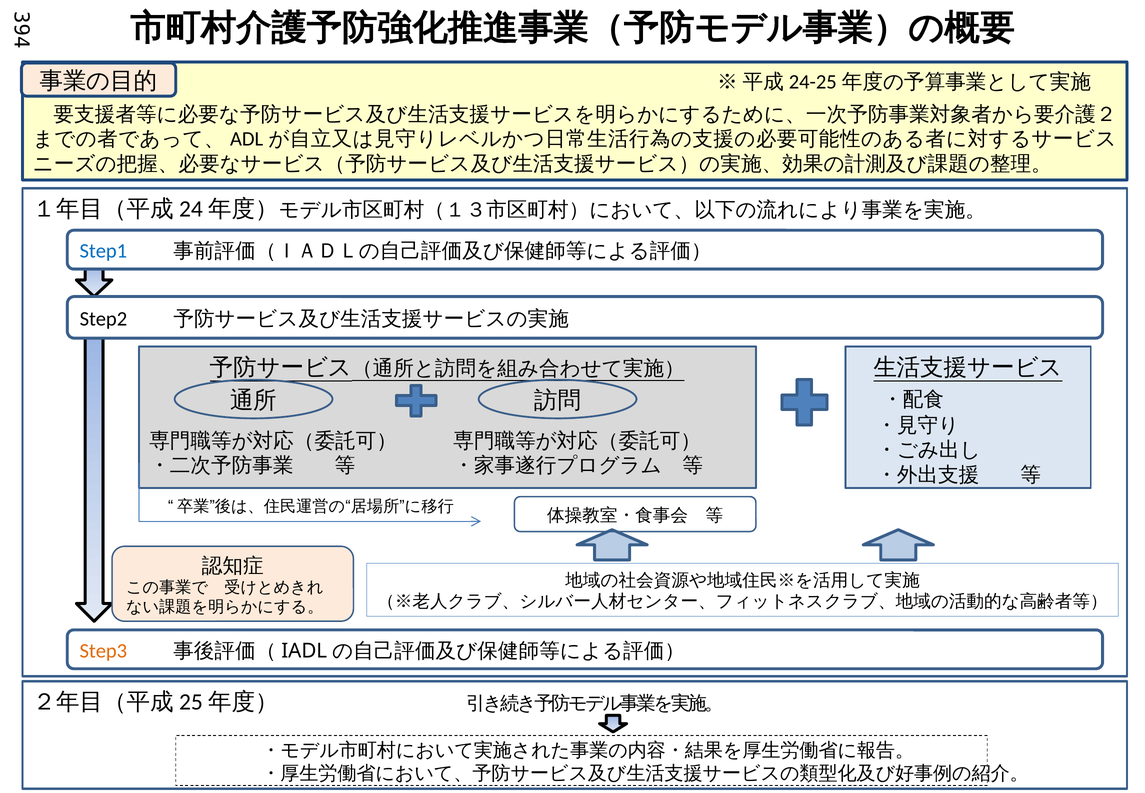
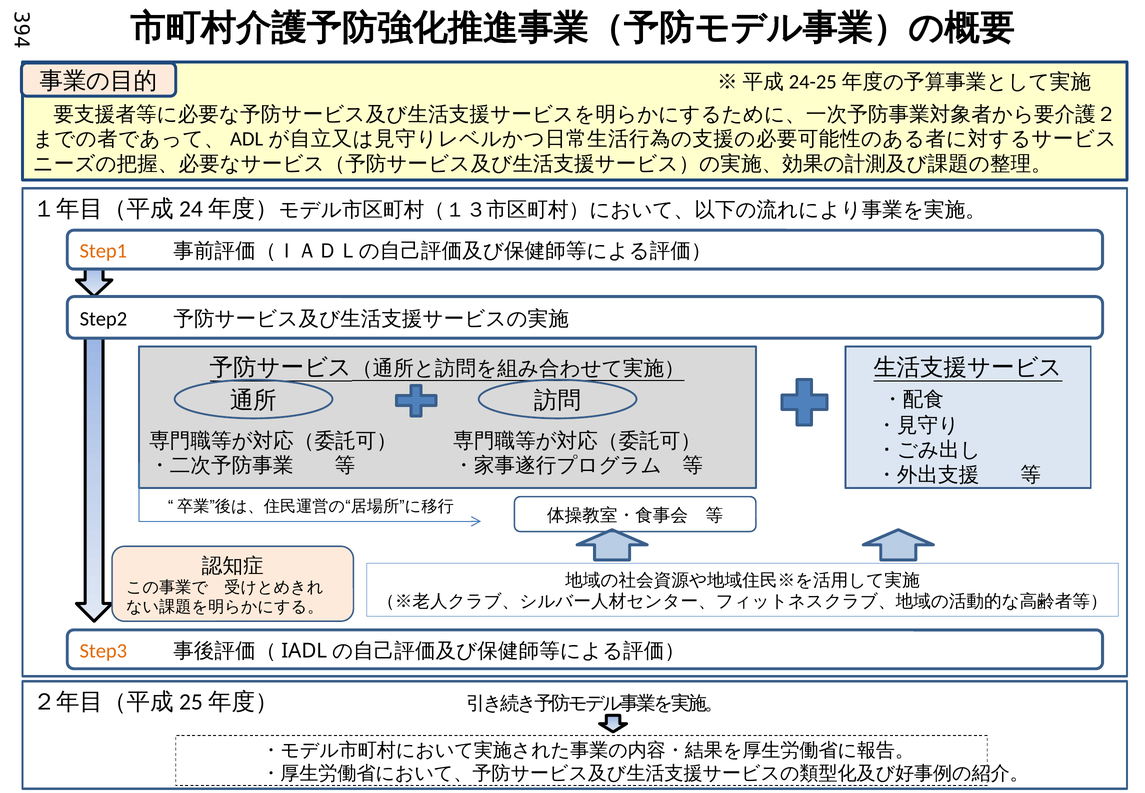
Step1 colour: blue -> orange
